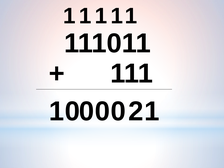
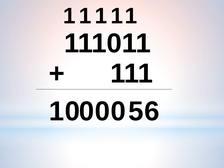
2: 2 -> 5
1 at (152, 111): 1 -> 6
